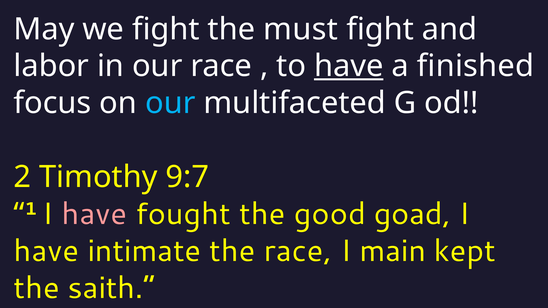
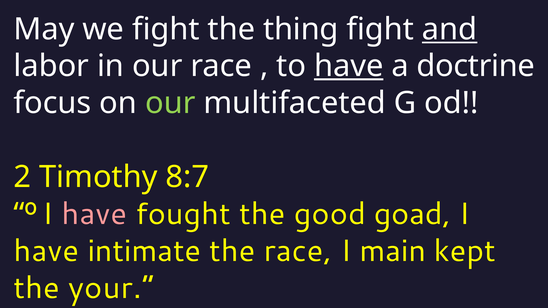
must: must -> thing
and underline: none -> present
finished: finished -> doctrine
our at (170, 103) colour: light blue -> light green
9:7: 9:7 -> 8:7
1: 1 -> 0
saith: saith -> your
